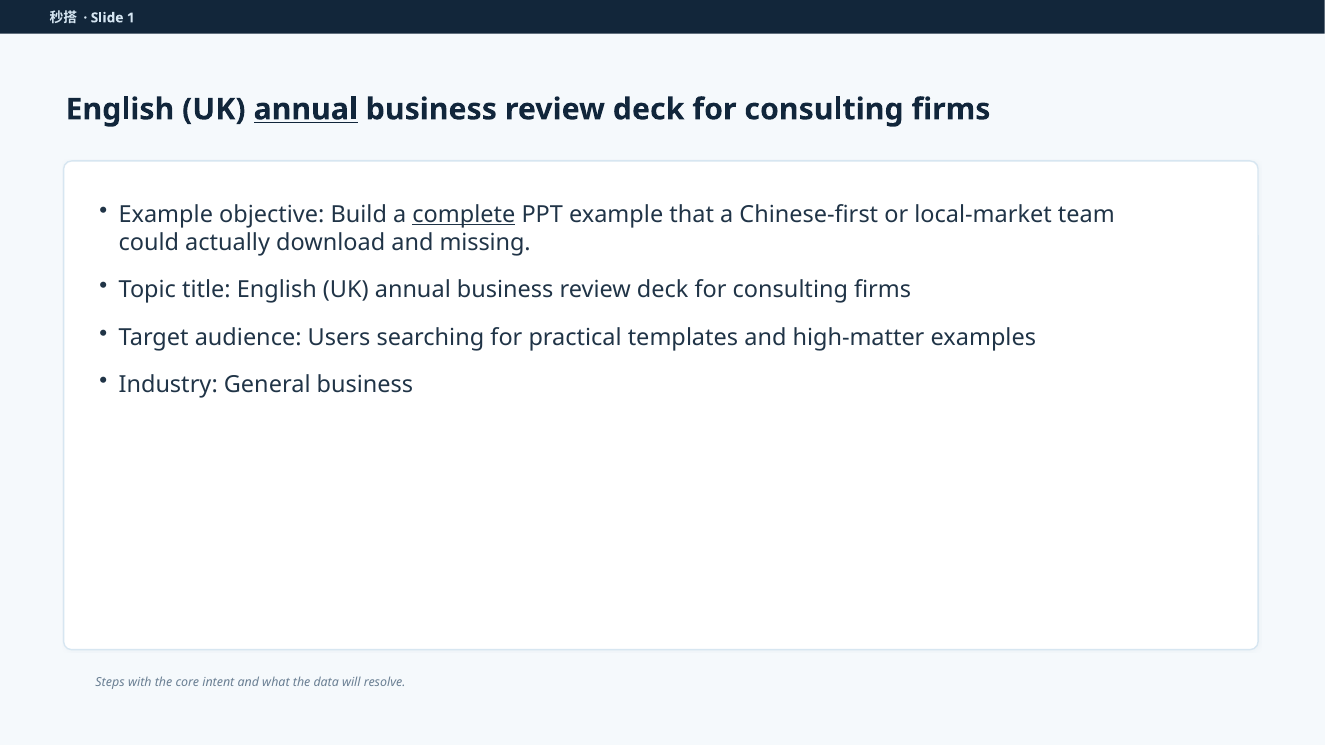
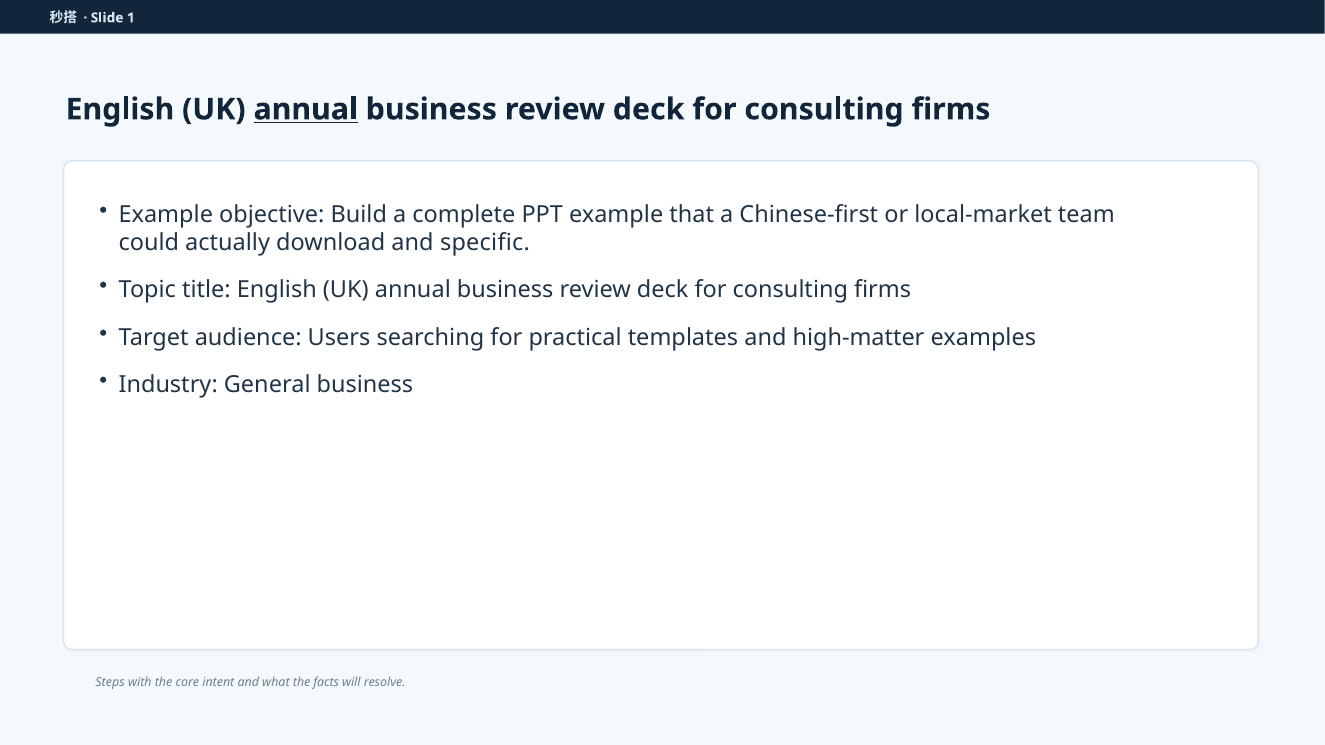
complete underline: present -> none
missing: missing -> specific
data: data -> facts
